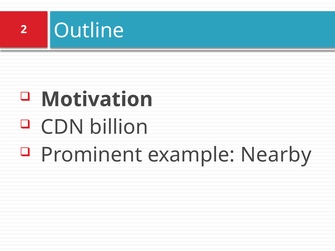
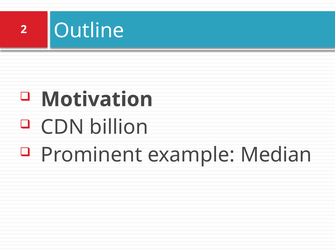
Nearby: Nearby -> Median
